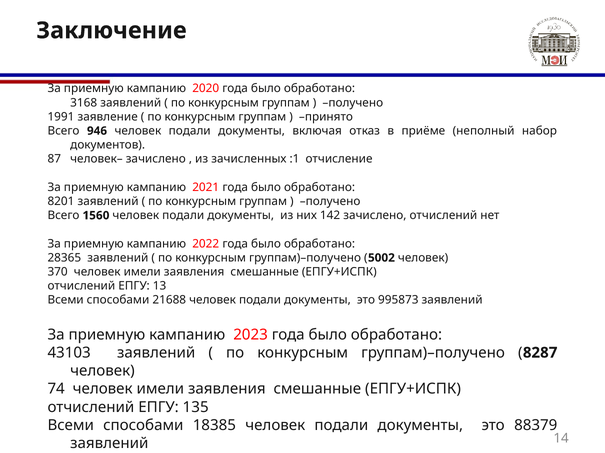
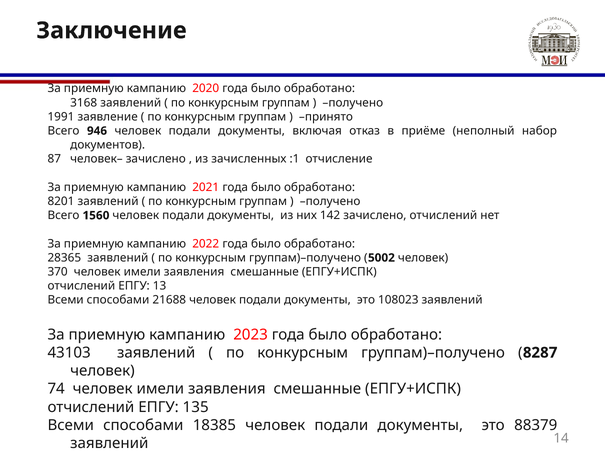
995873: 995873 -> 108023
